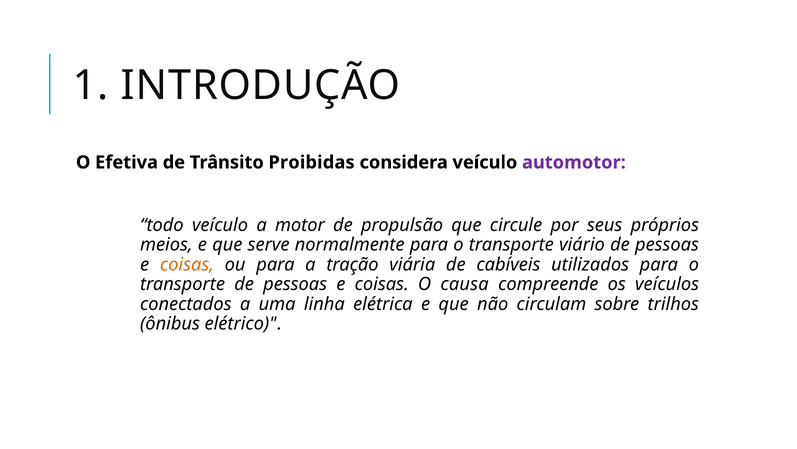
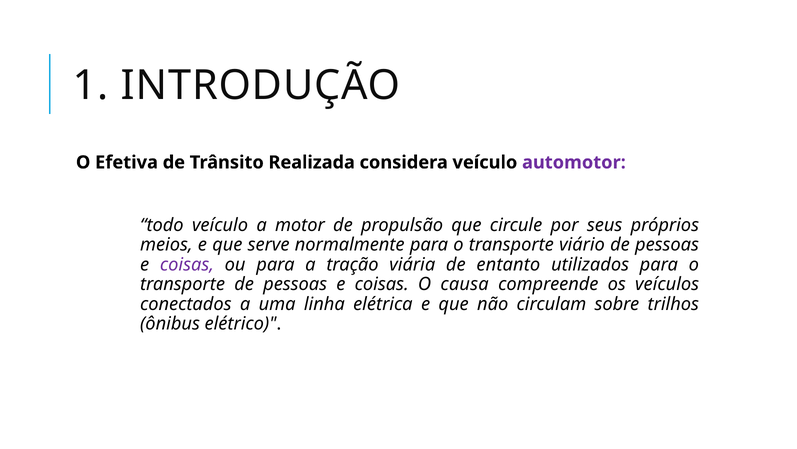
Proibidas: Proibidas -> Realizada
coisas at (187, 264) colour: orange -> purple
cabíveis: cabíveis -> entanto
